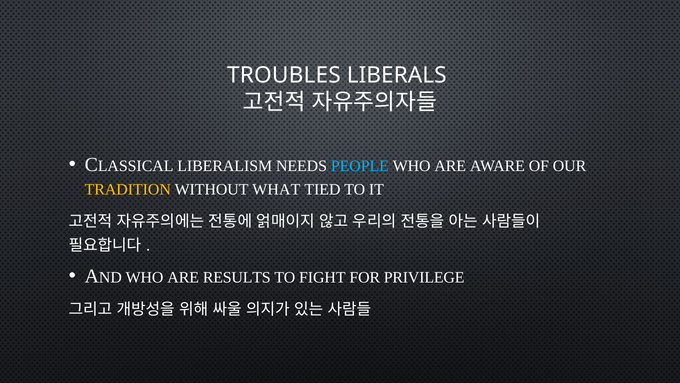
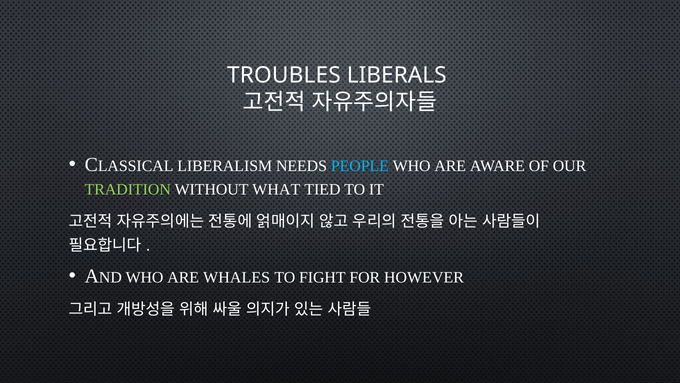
TRADITION colour: yellow -> light green
RESULTS: RESULTS -> WHALES
PRIVILEGE: PRIVILEGE -> HOWEVER
